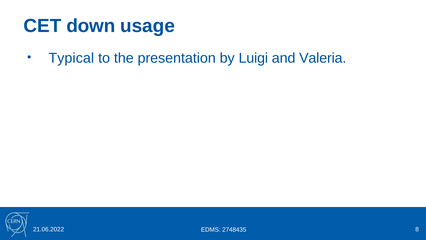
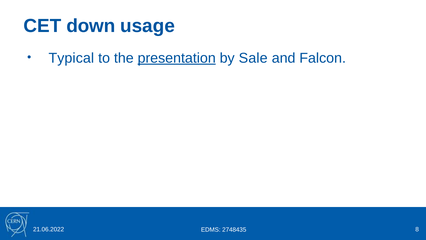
presentation underline: none -> present
Luigi: Luigi -> Sale
Valeria: Valeria -> Falcon
